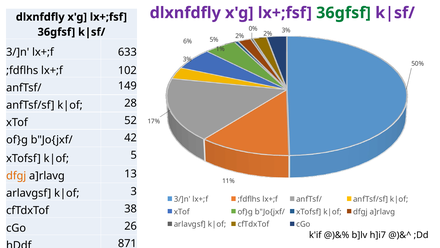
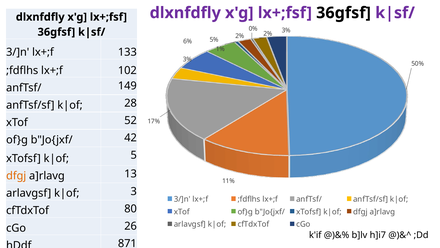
36gfsf at (344, 13) colour: green -> black
633: 633 -> 133
38: 38 -> 80
